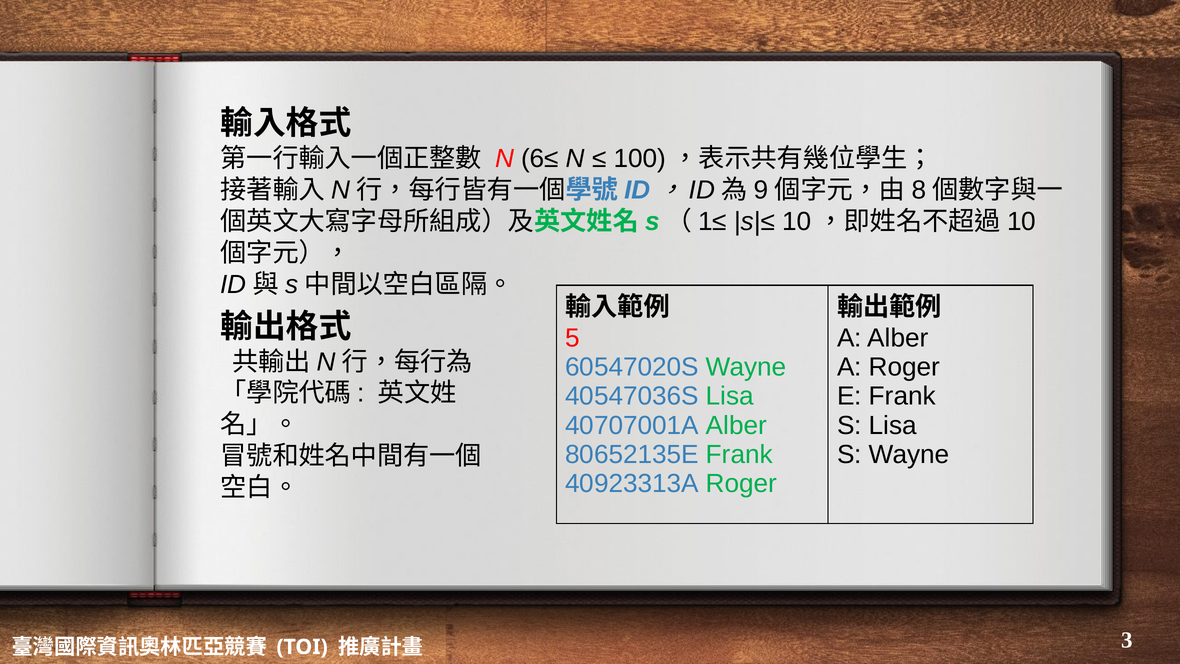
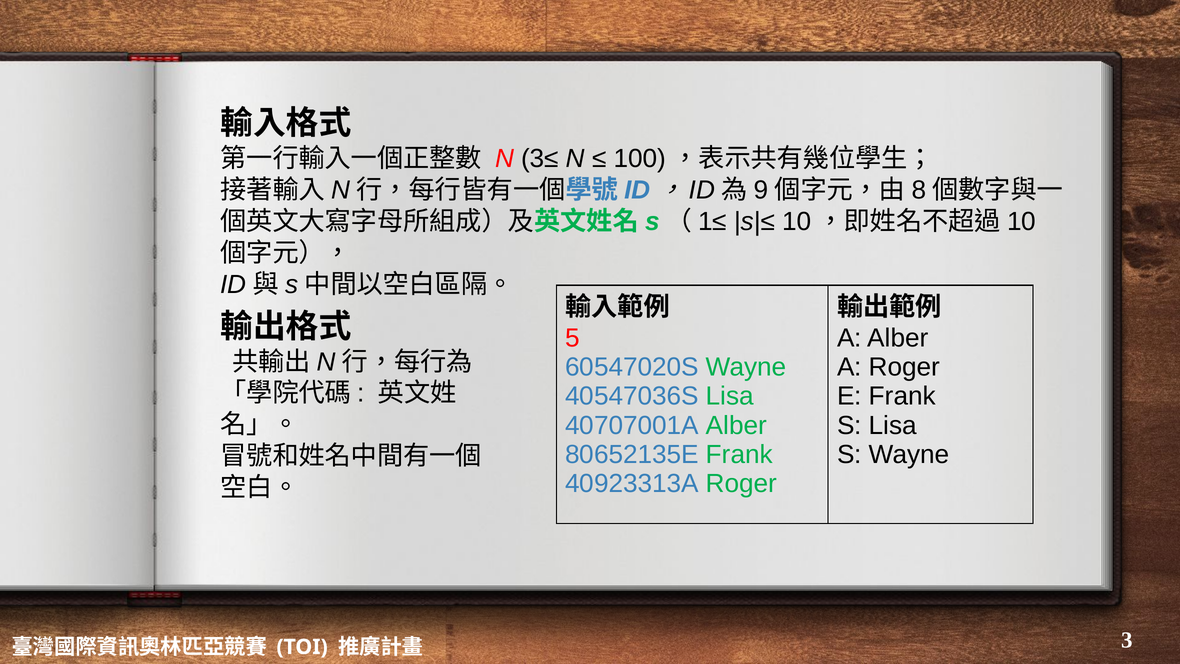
6≤: 6≤ -> 3≤
